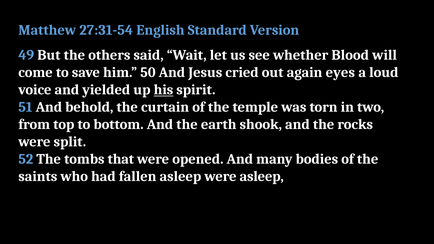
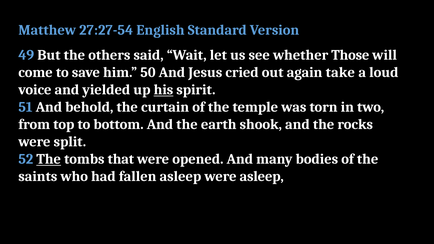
27:31-54: 27:31-54 -> 27:27-54
Blood: Blood -> Those
eyes: eyes -> take
The at (49, 159) underline: none -> present
